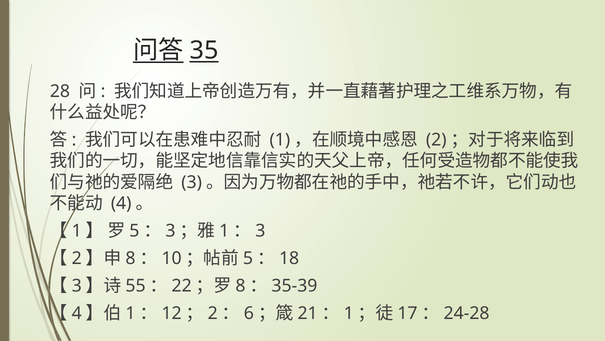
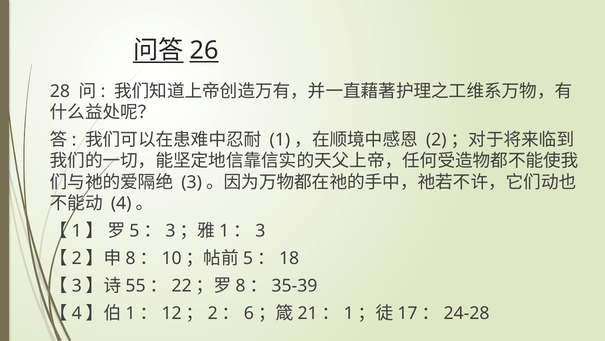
35: 35 -> 26
